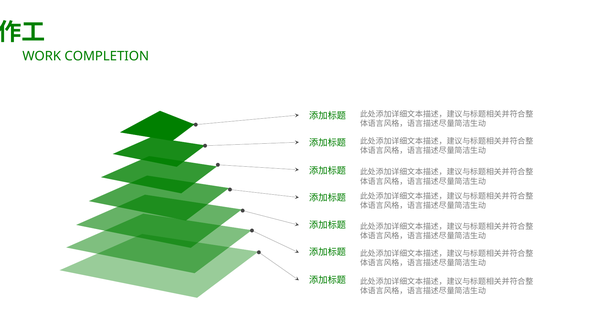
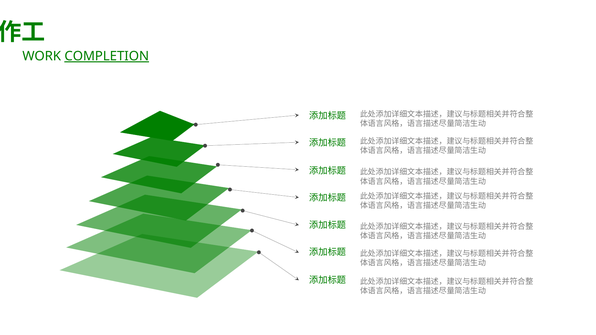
COMPLETION underline: none -> present
